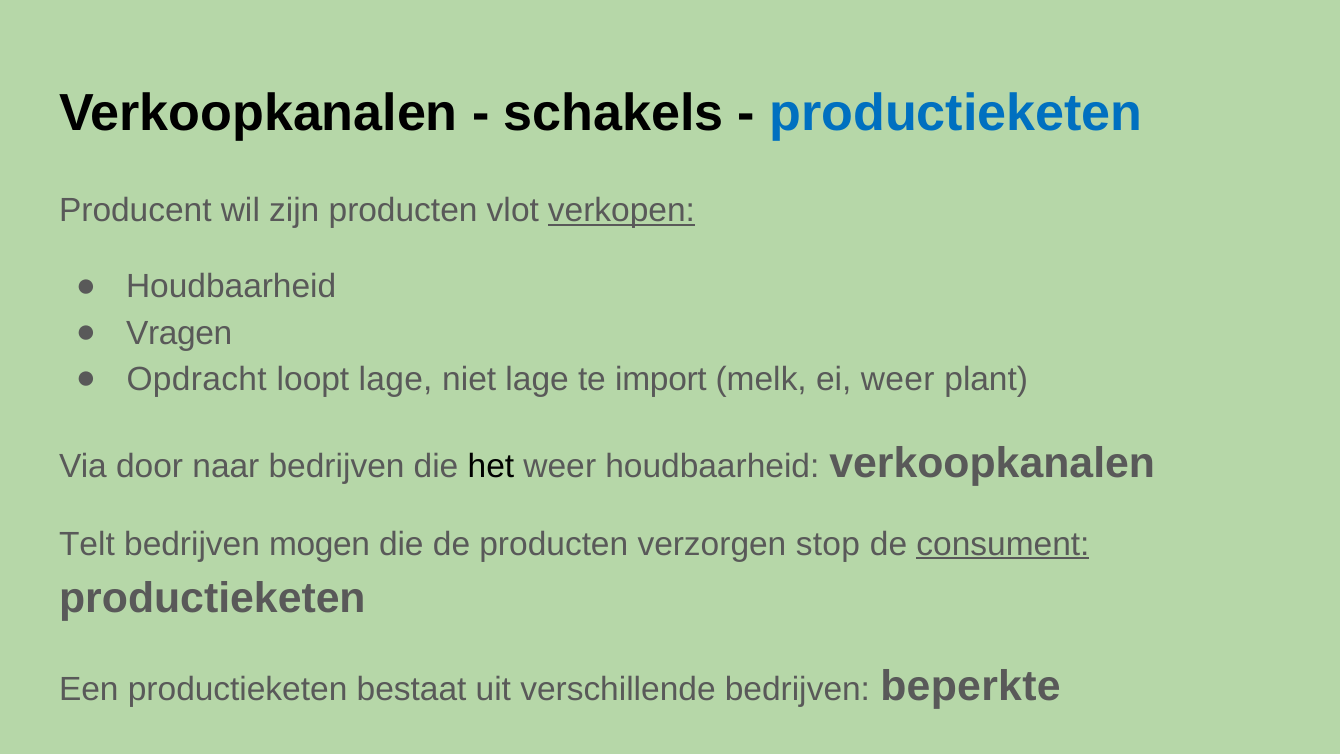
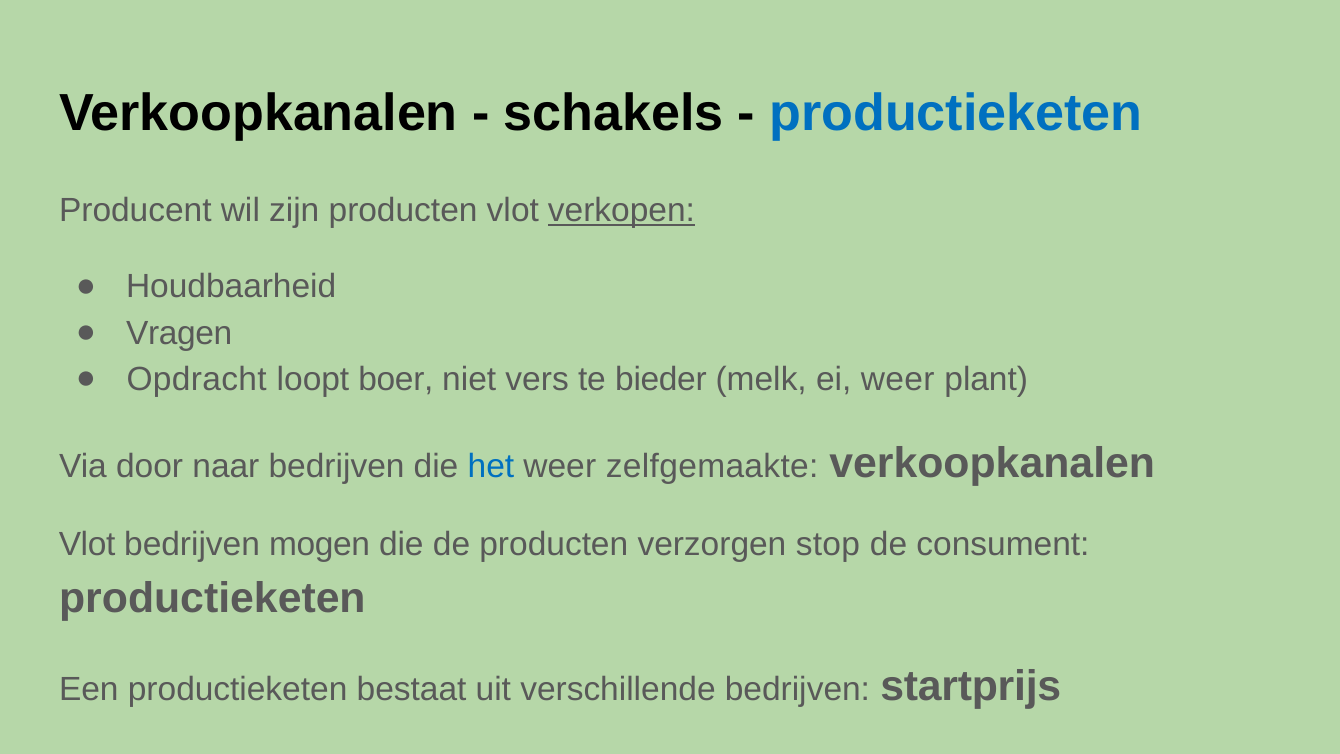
loopt lage: lage -> boer
niet lage: lage -> vers
import: import -> bieder
het colour: black -> blue
weer houdbaarheid: houdbaarheid -> zelfgemaakte
Telt at (87, 544): Telt -> Vlot
consument underline: present -> none
beperkte: beperkte -> startprijs
